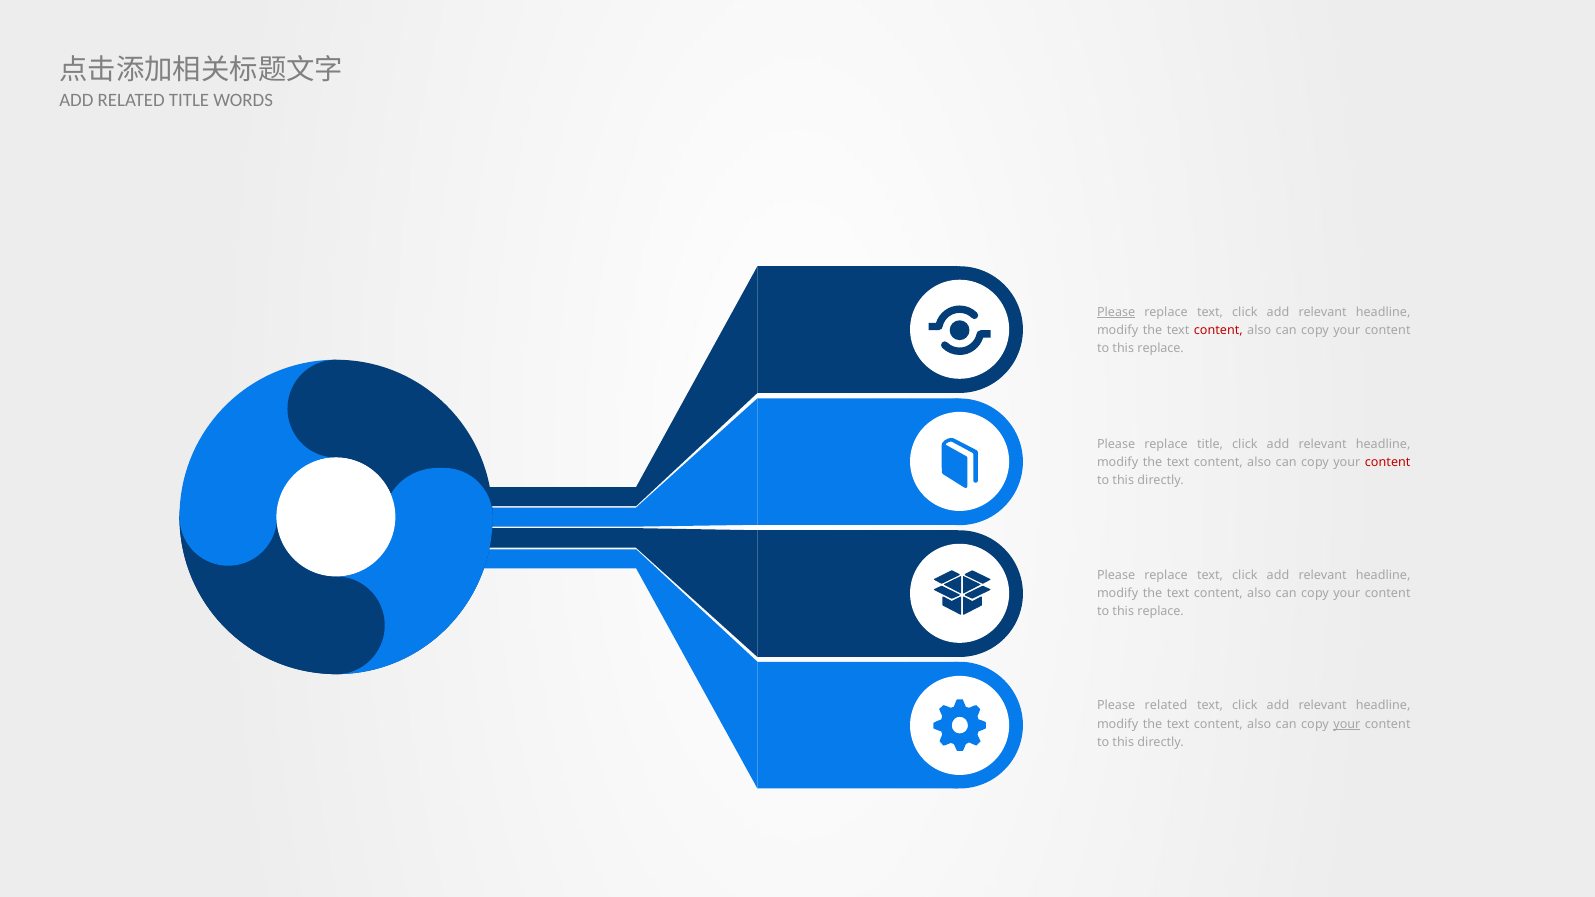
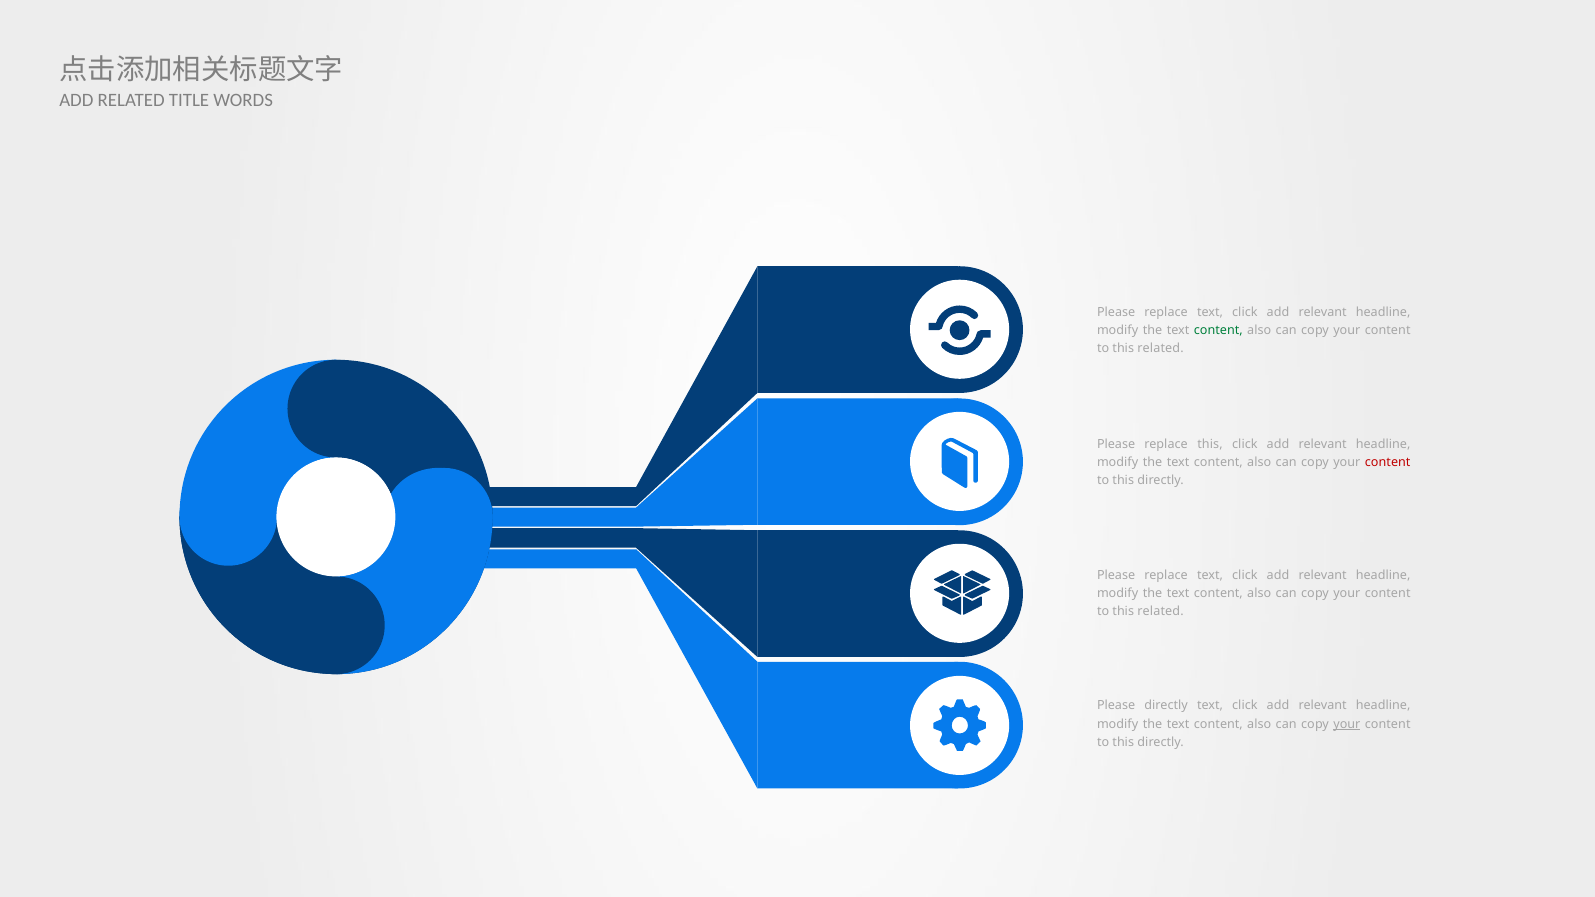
Please at (1116, 312) underline: present -> none
content at (1218, 330) colour: red -> green
replace at (1161, 348): replace -> related
replace title: title -> this
replace at (1161, 611): replace -> related
Please related: related -> directly
